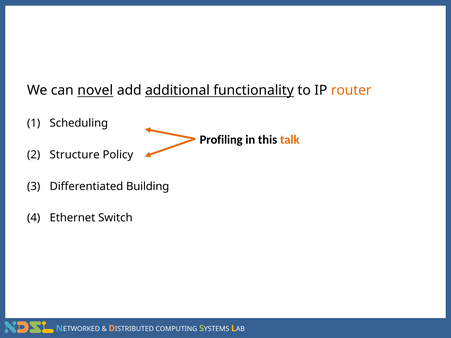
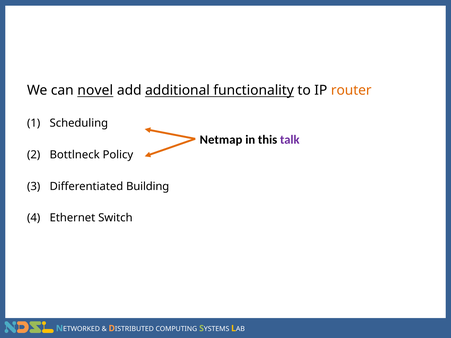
Profiling: Profiling -> Netmap
talk colour: orange -> purple
Structure: Structure -> Bottlneck
